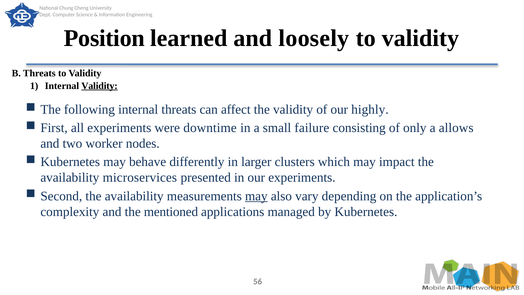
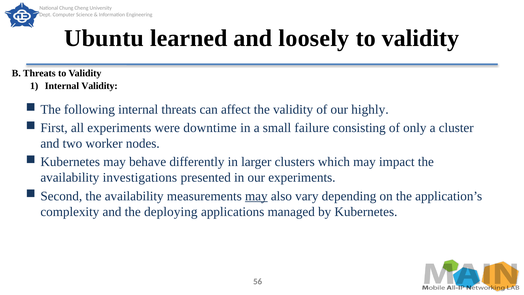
Position: Position -> Ubuntu
Validity at (99, 86) underline: present -> none
allows: allows -> cluster
microservices: microservices -> investigations
mentioned: mentioned -> deploying
